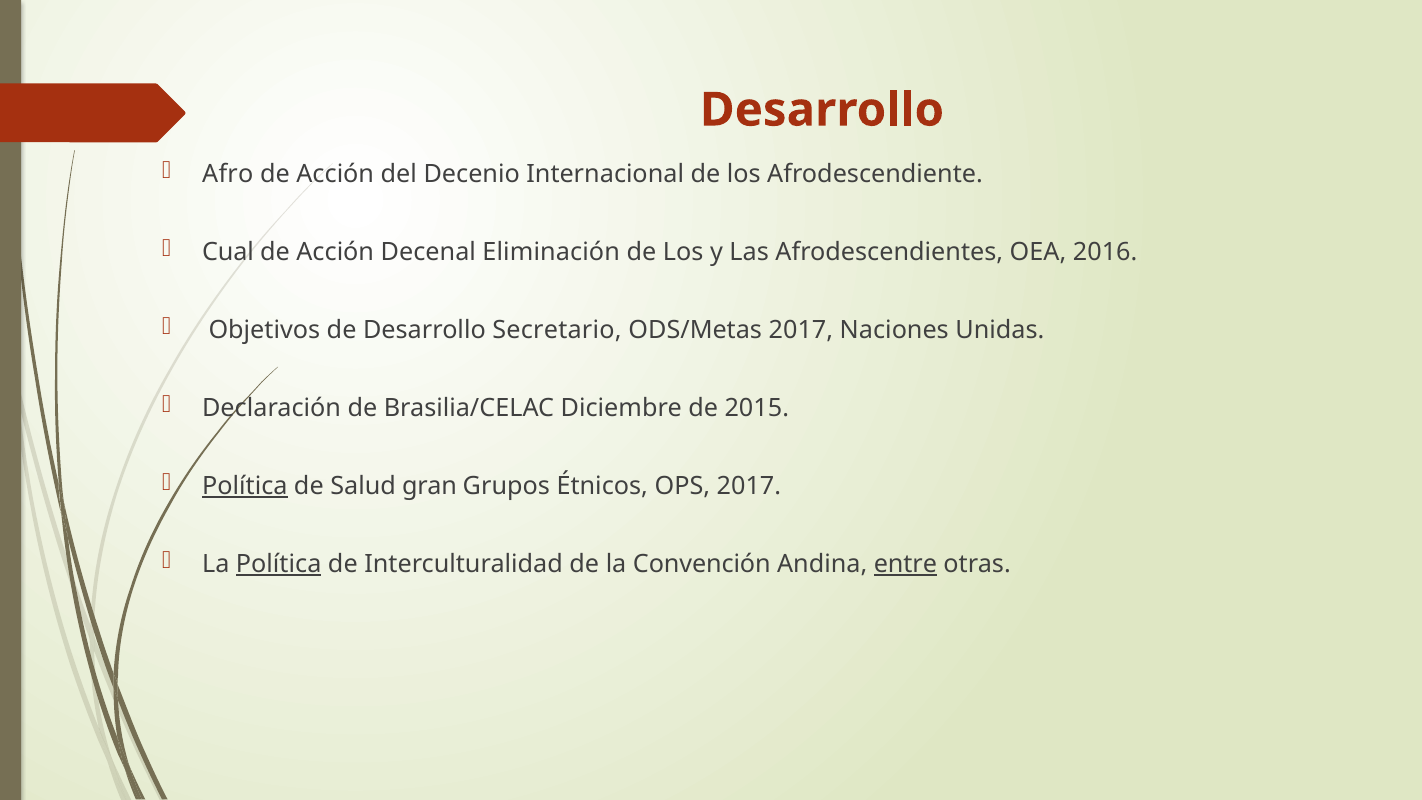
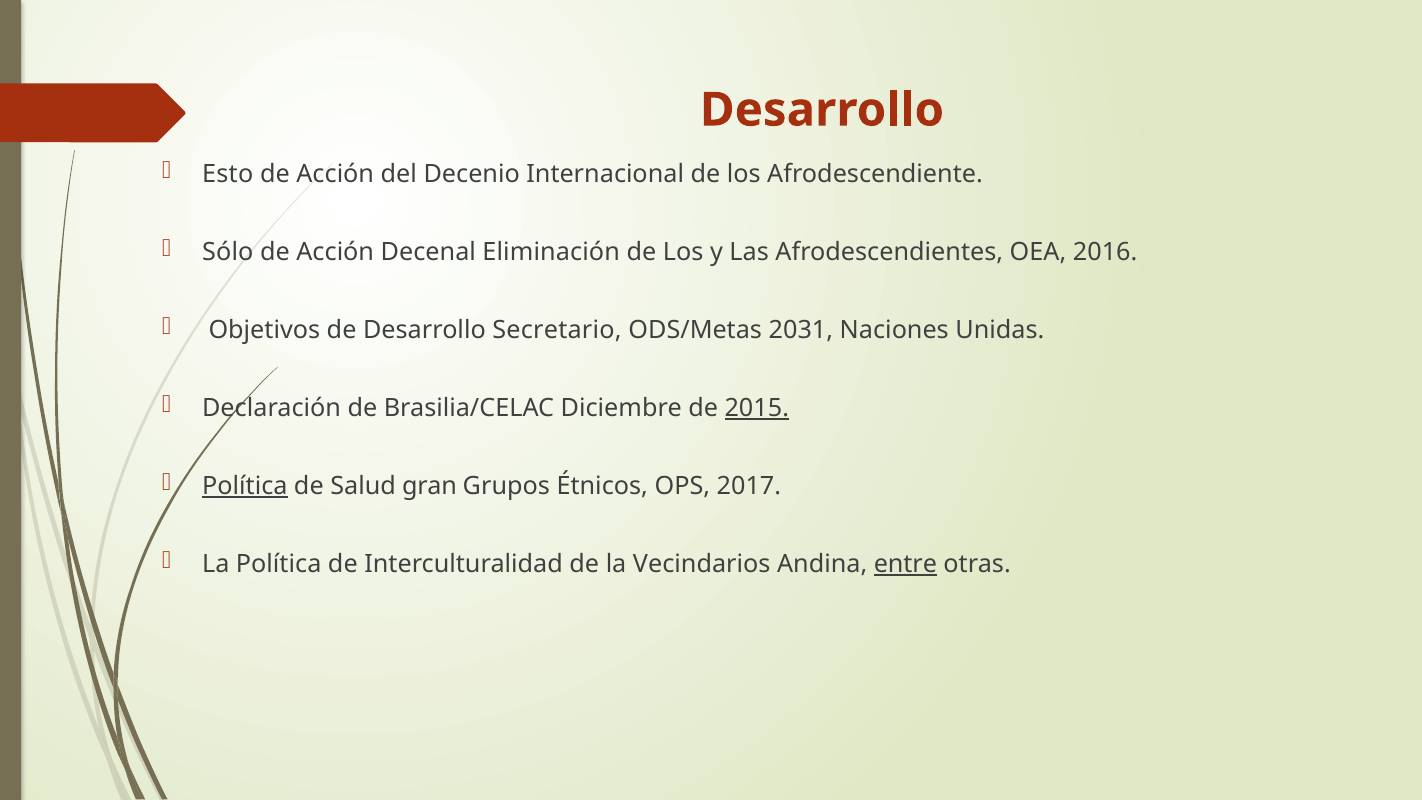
Afro: Afro -> Esto
Cual: Cual -> Sólo
ODS/Metas 2017: 2017 -> 2031
2015 underline: none -> present
Política at (279, 564) underline: present -> none
Convención: Convención -> Vecindarios
